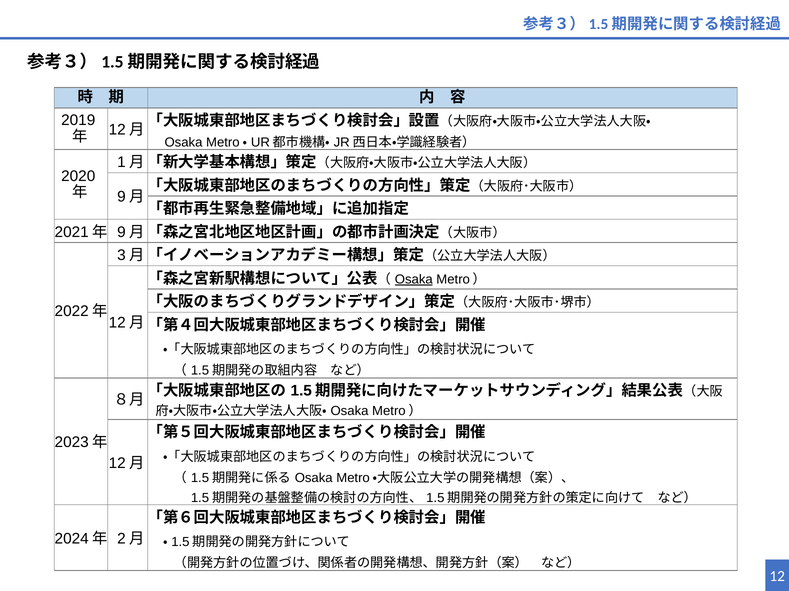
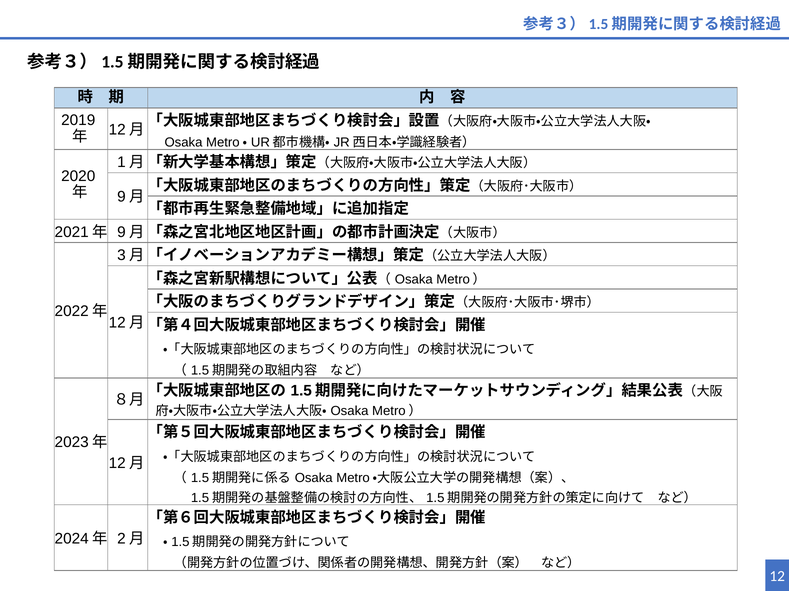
Osaka at (414, 280) underline: present -> none
